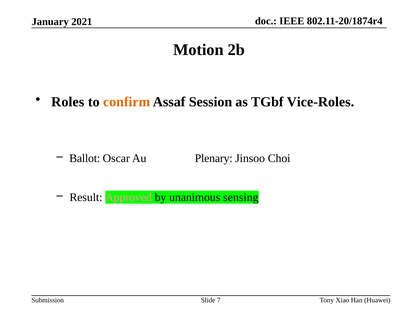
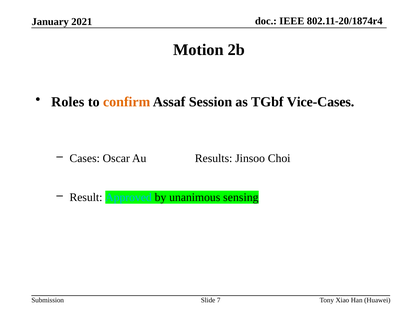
Vice-Roles: Vice-Roles -> Vice-Cases
Ballot: Ballot -> Cases
Plenary: Plenary -> Results
Approved colour: pink -> light blue
